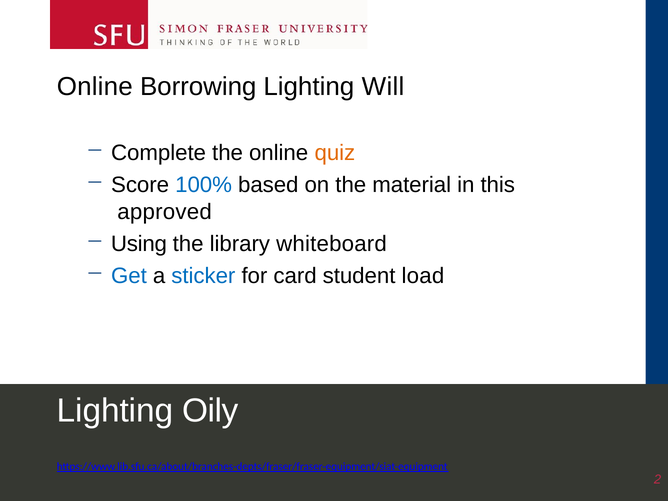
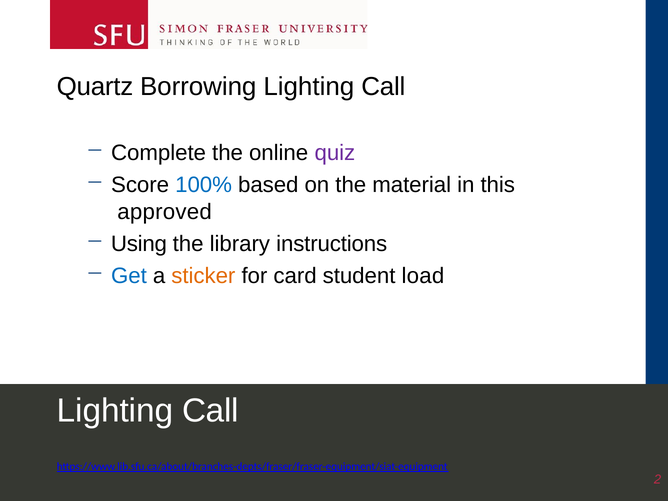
Online at (95, 87): Online -> Quartz
Borrowing Lighting Will: Will -> Call
quiz colour: orange -> purple
whiteboard: whiteboard -> instructions
sticker colour: blue -> orange
Oily at (210, 411): Oily -> Call
